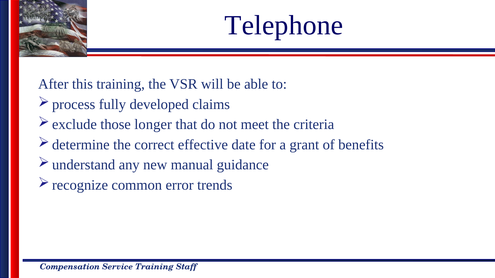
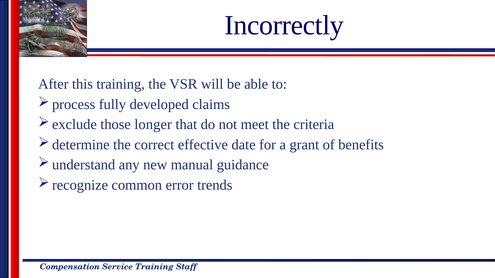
Telephone: Telephone -> Incorrectly
